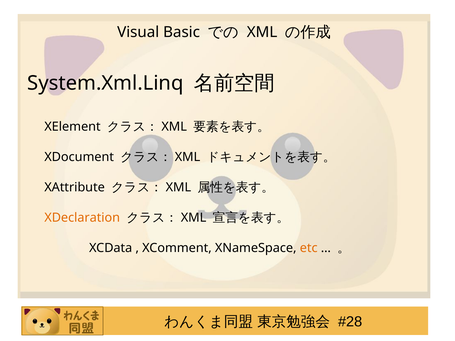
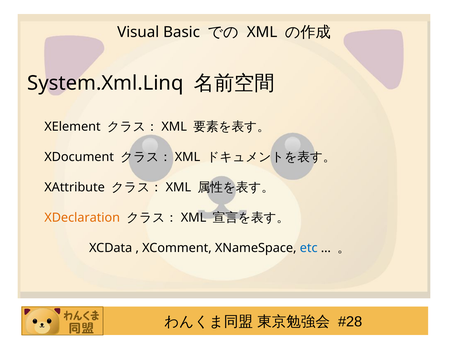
etc colour: orange -> blue
